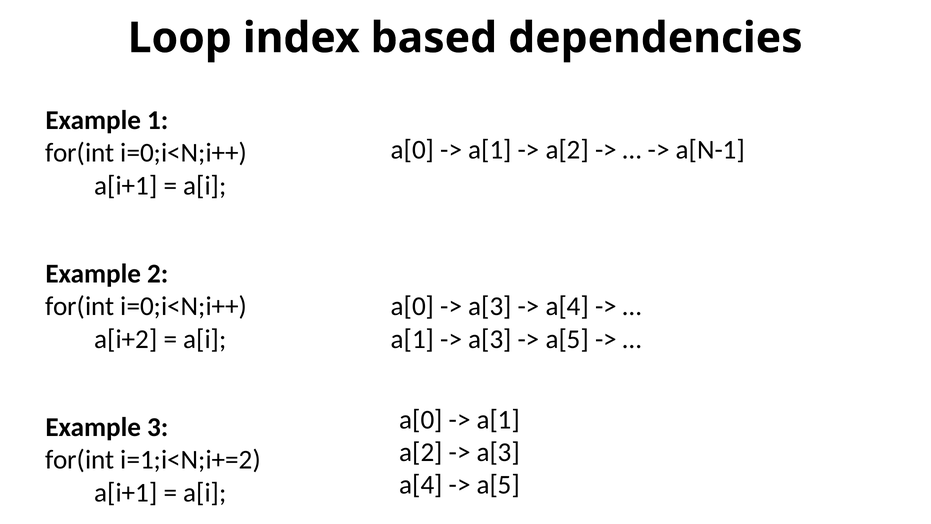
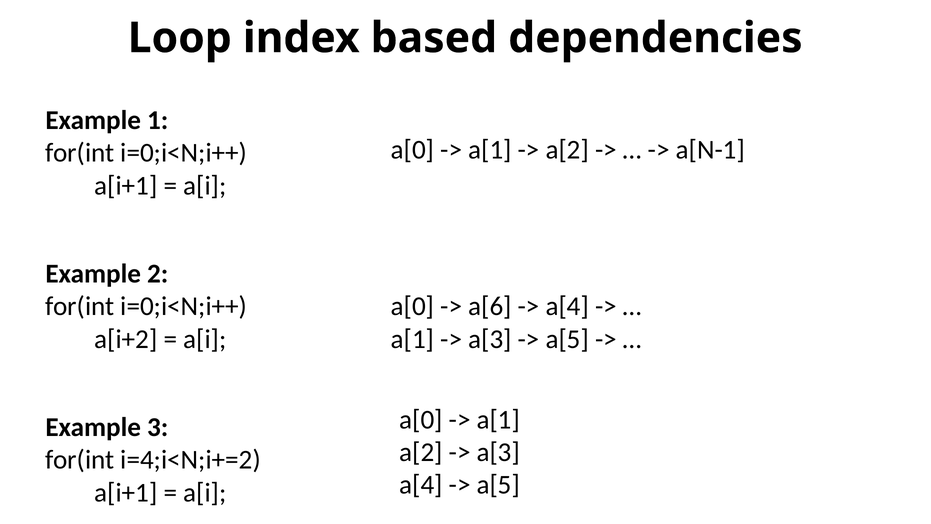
a[3 at (490, 306): a[3 -> a[6
i=1;i<N;i+=2: i=1;i<N;i+=2 -> i=4;i<N;i+=2
